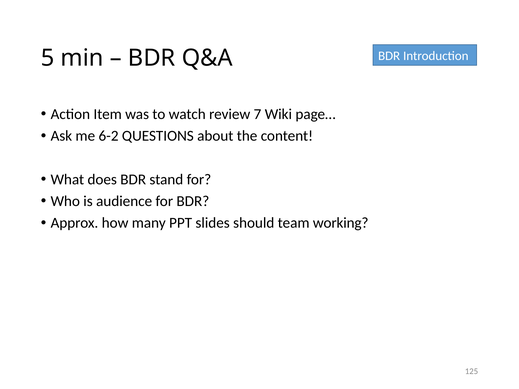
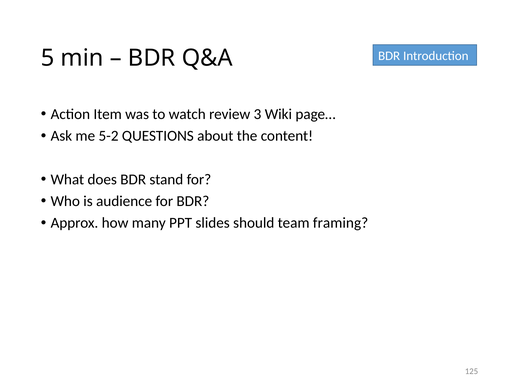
7: 7 -> 3
6-2: 6-2 -> 5-2
working: working -> framing
